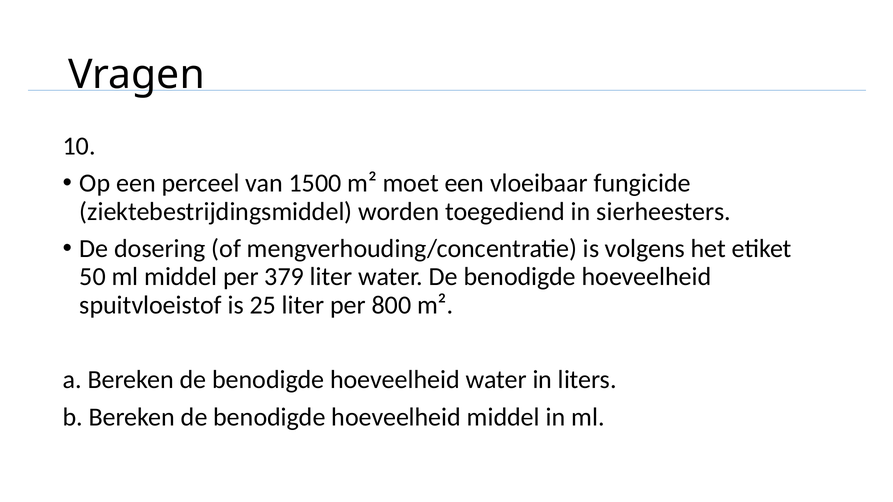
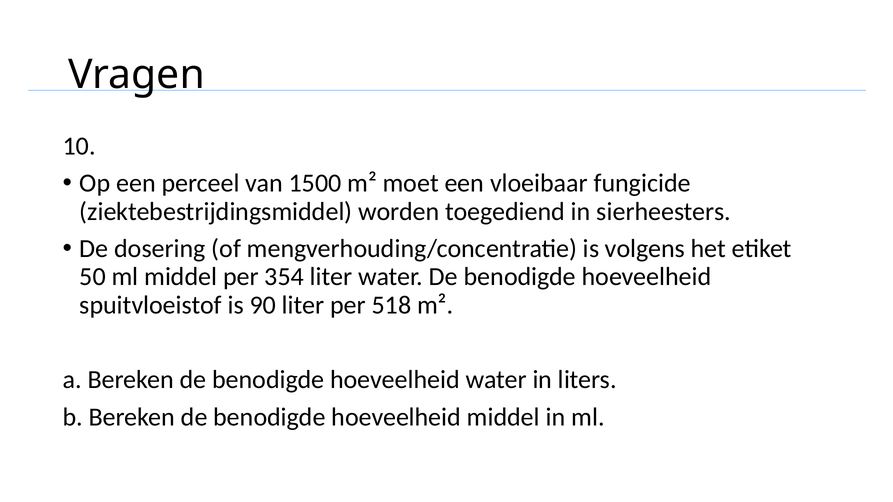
379: 379 -> 354
25: 25 -> 90
800: 800 -> 518
